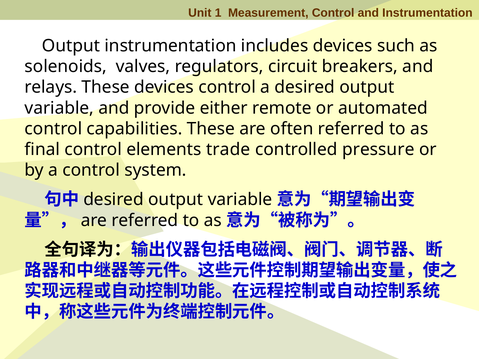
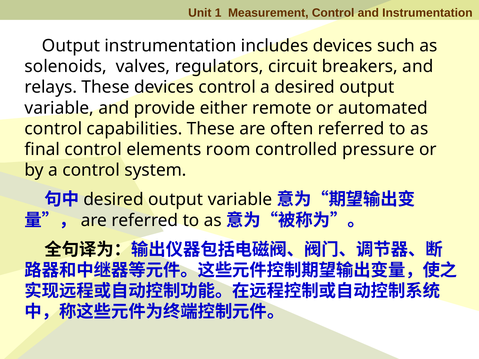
trade: trade -> room
